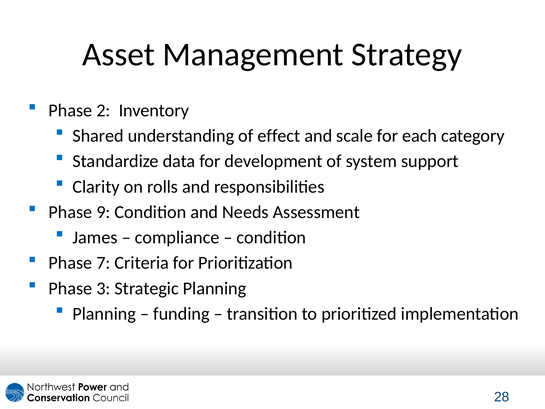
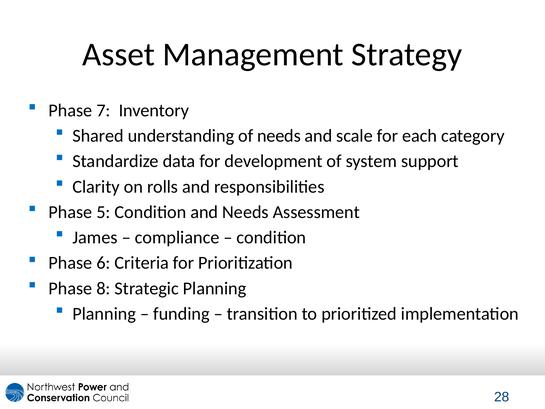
2: 2 -> 7
of effect: effect -> needs
9: 9 -> 5
7: 7 -> 6
3: 3 -> 8
